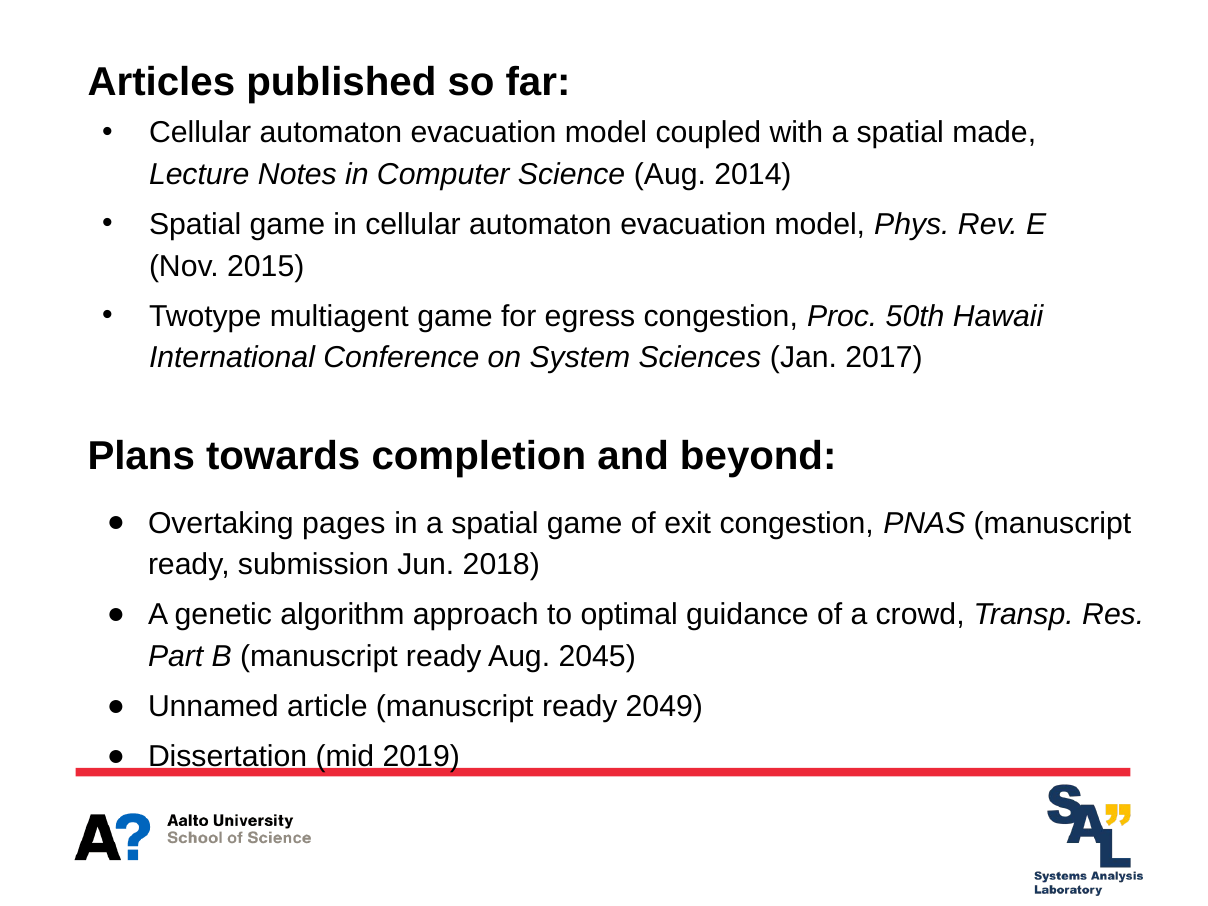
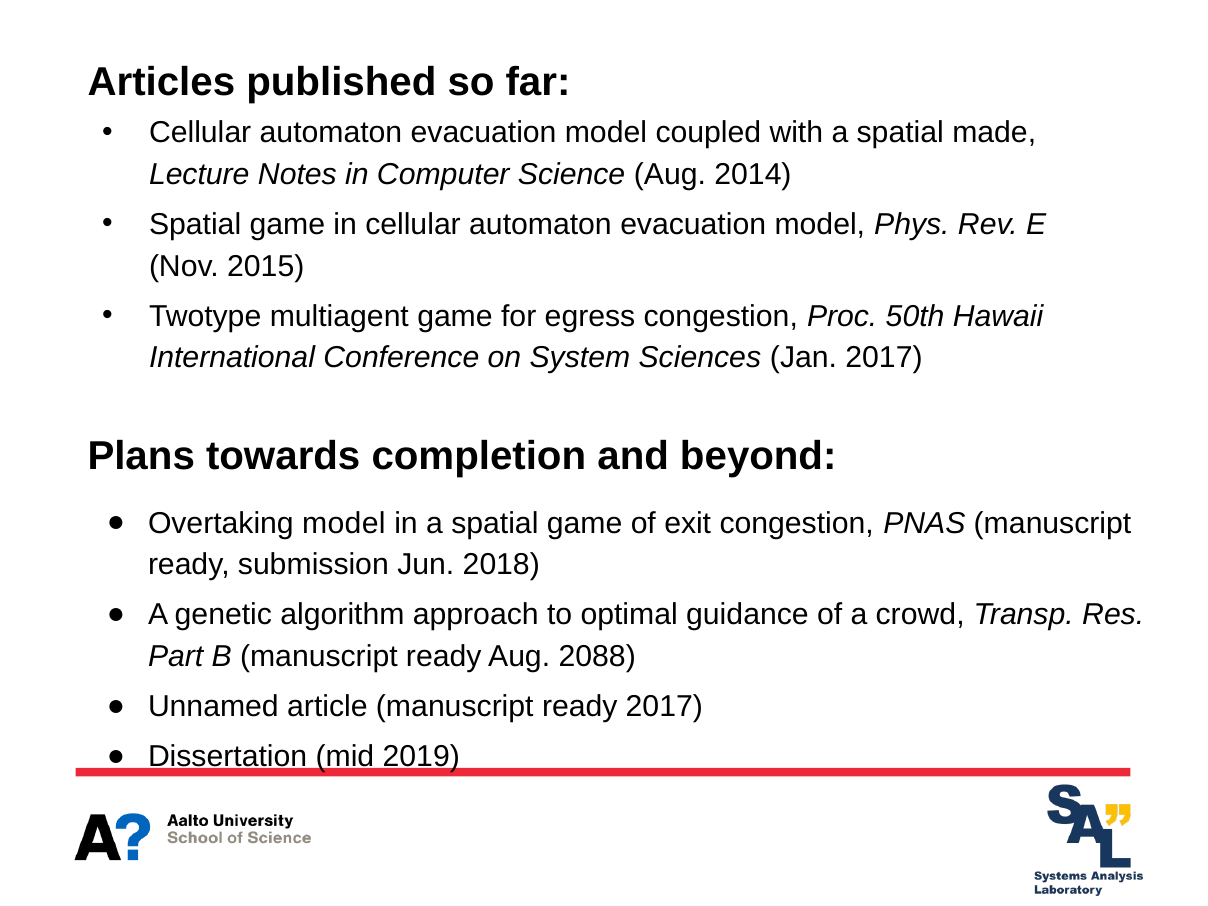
Overtaking pages: pages -> model
2045: 2045 -> 2088
ready 2049: 2049 -> 2017
